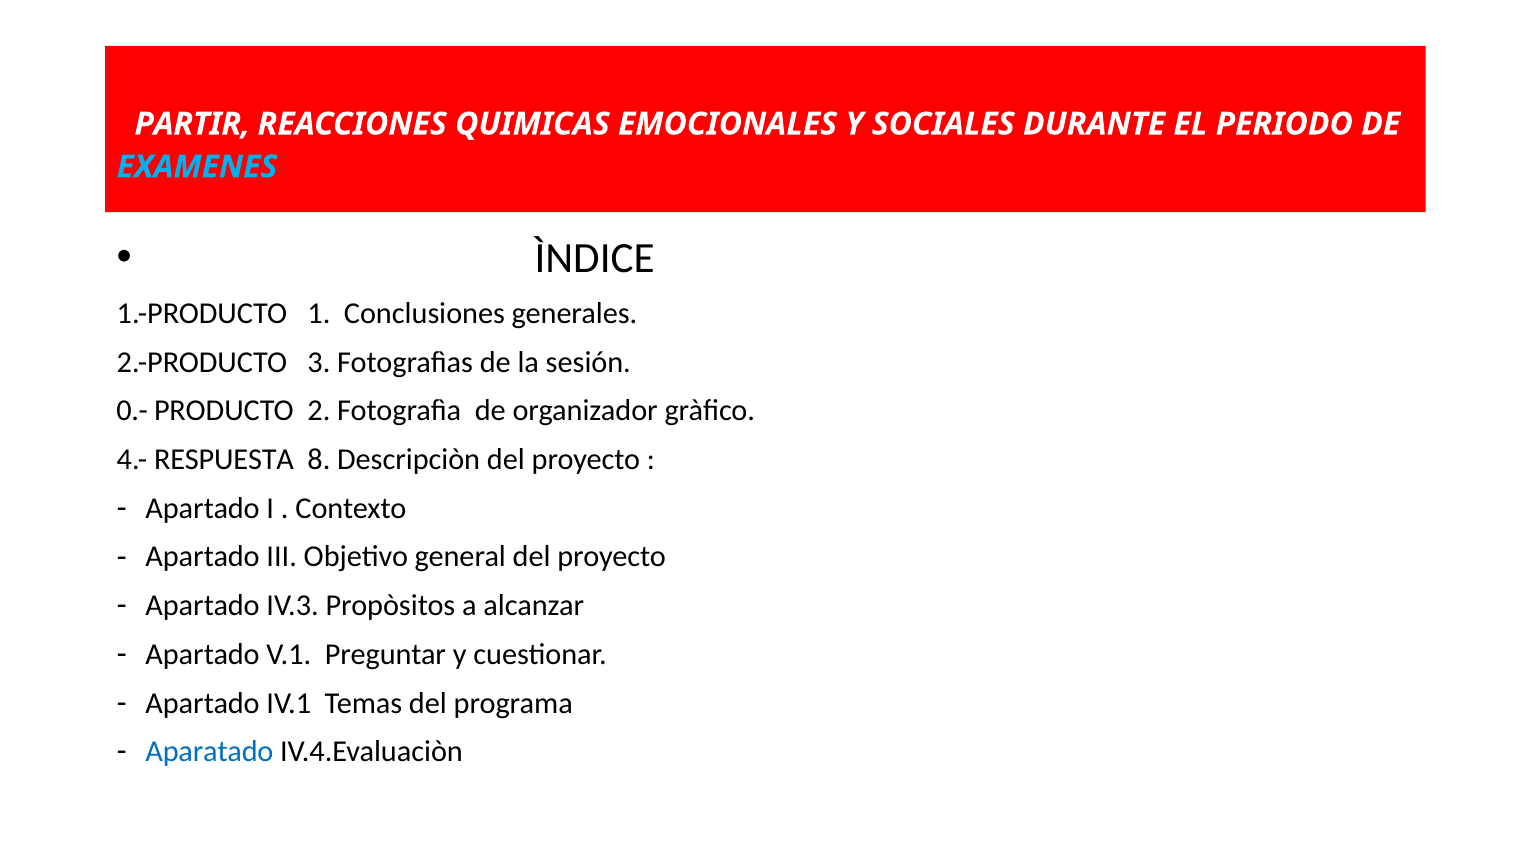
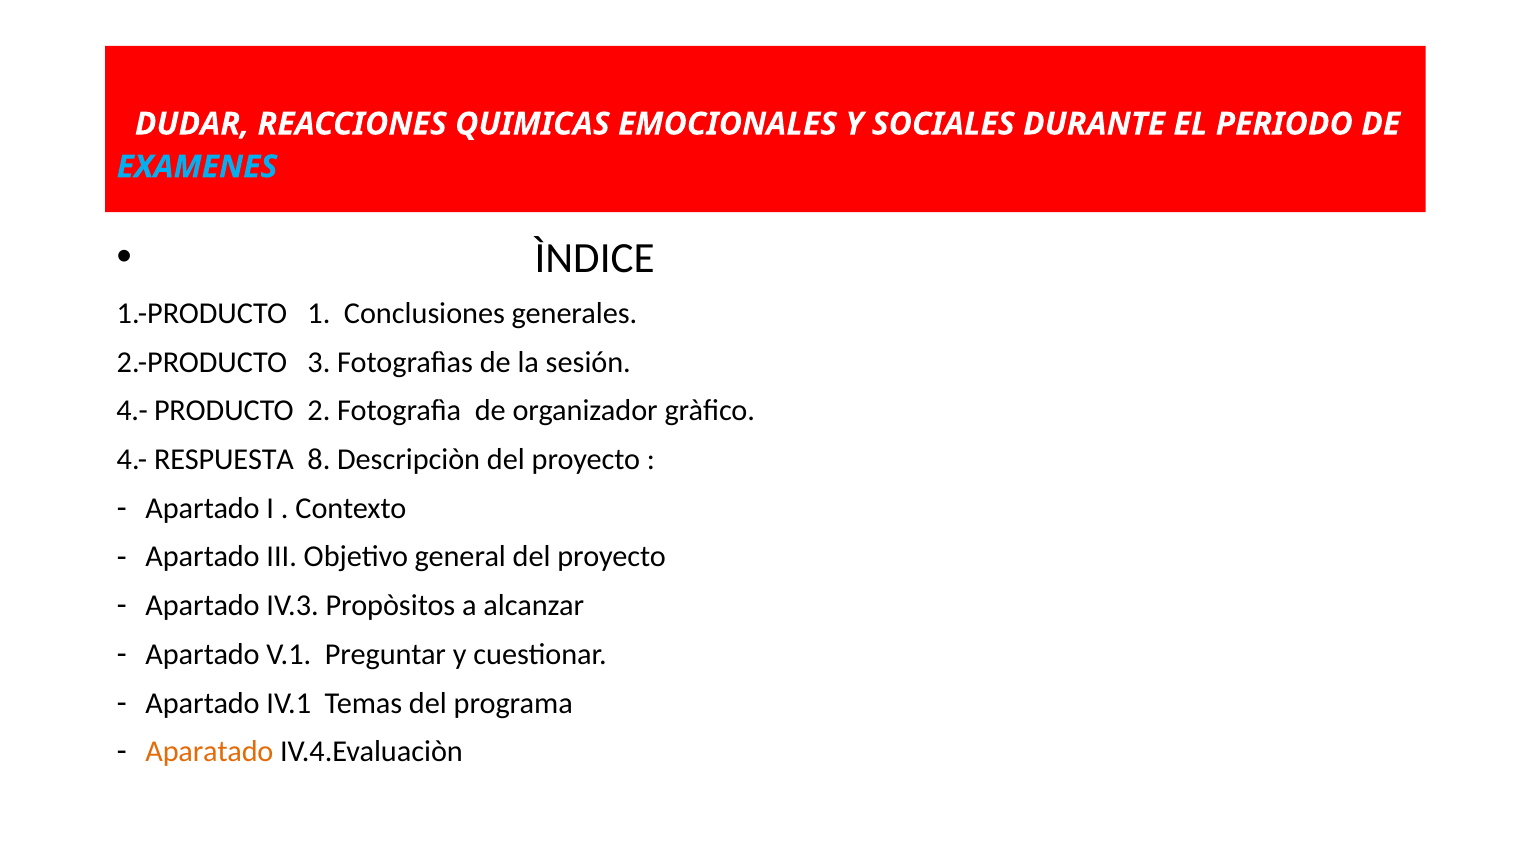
PARTIR: PARTIR -> DUDAR
0.- at (132, 411): 0.- -> 4.-
Aparatado colour: blue -> orange
